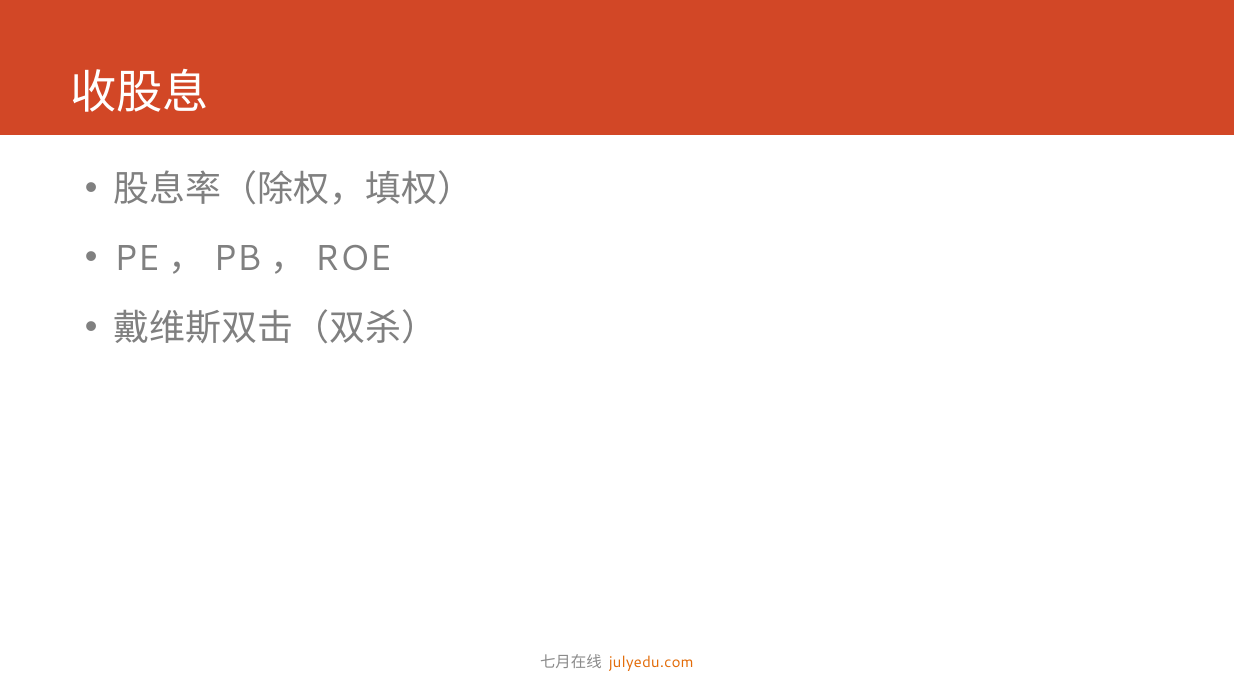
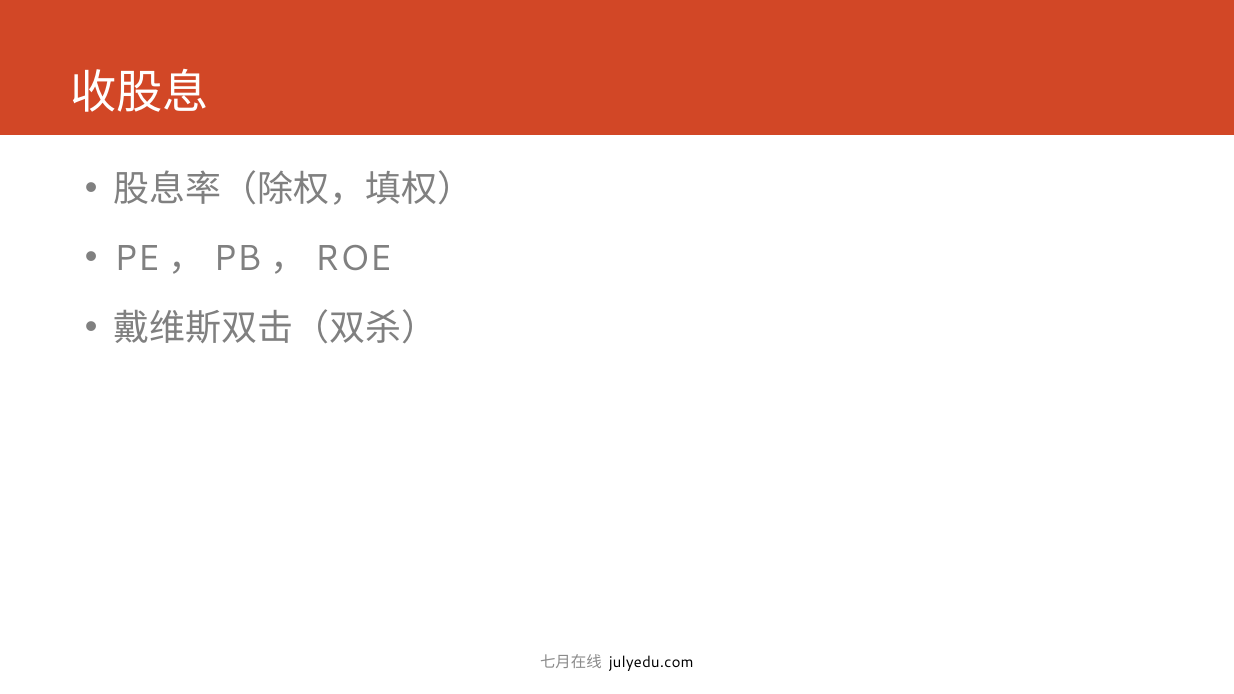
julyedu.com colour: orange -> black
